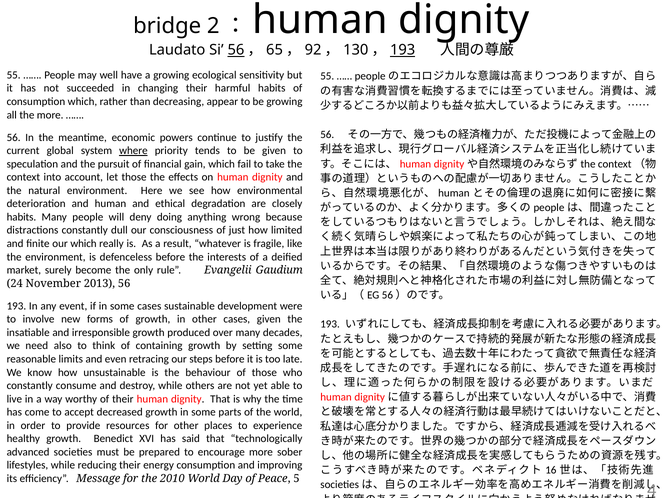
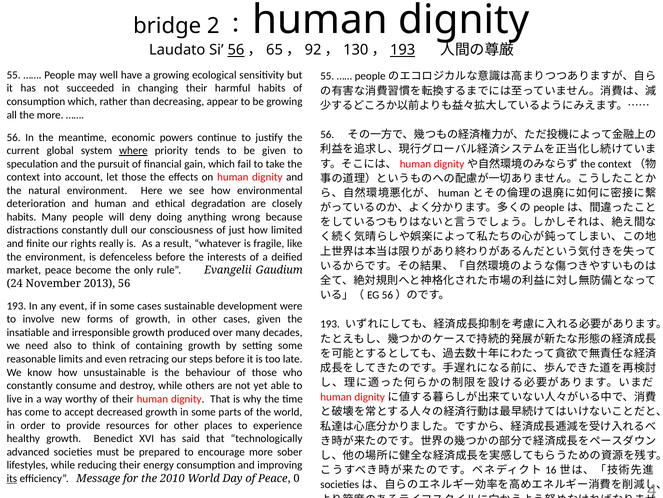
our which: which -> rights
market surely: surely -> peace
its underline: none -> present
5: 5 -> 0
